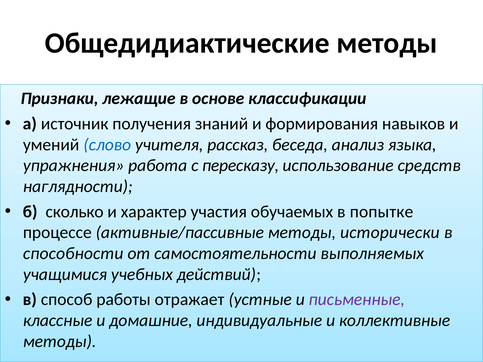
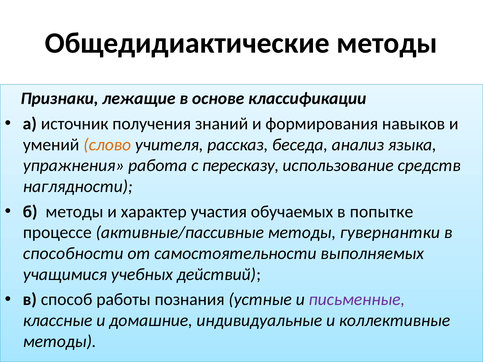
слово colour: blue -> orange
б сколько: сколько -> методы
исторически: исторически -> гувернантки
отражает: отражает -> познания
